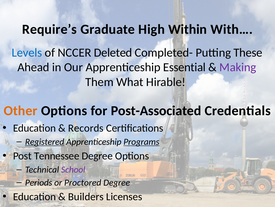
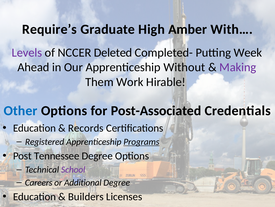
Within: Within -> Amber
Levels colour: blue -> purple
These: These -> Week
Essential: Essential -> Without
What: What -> Work
Other colour: orange -> blue
Registered underline: present -> none
Periods: Periods -> Careers
Proctored: Proctored -> Additional
